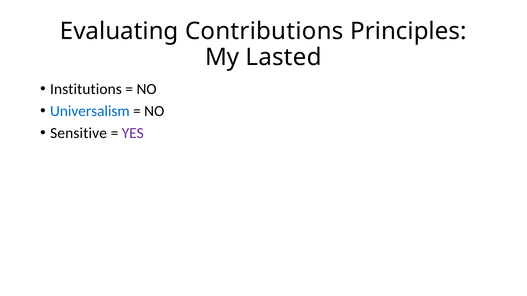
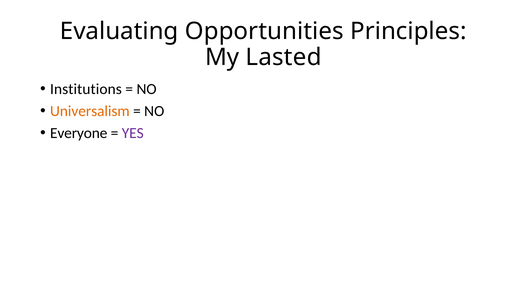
Contributions: Contributions -> Opportunities
Universalism colour: blue -> orange
Sensitive: Sensitive -> Everyone
